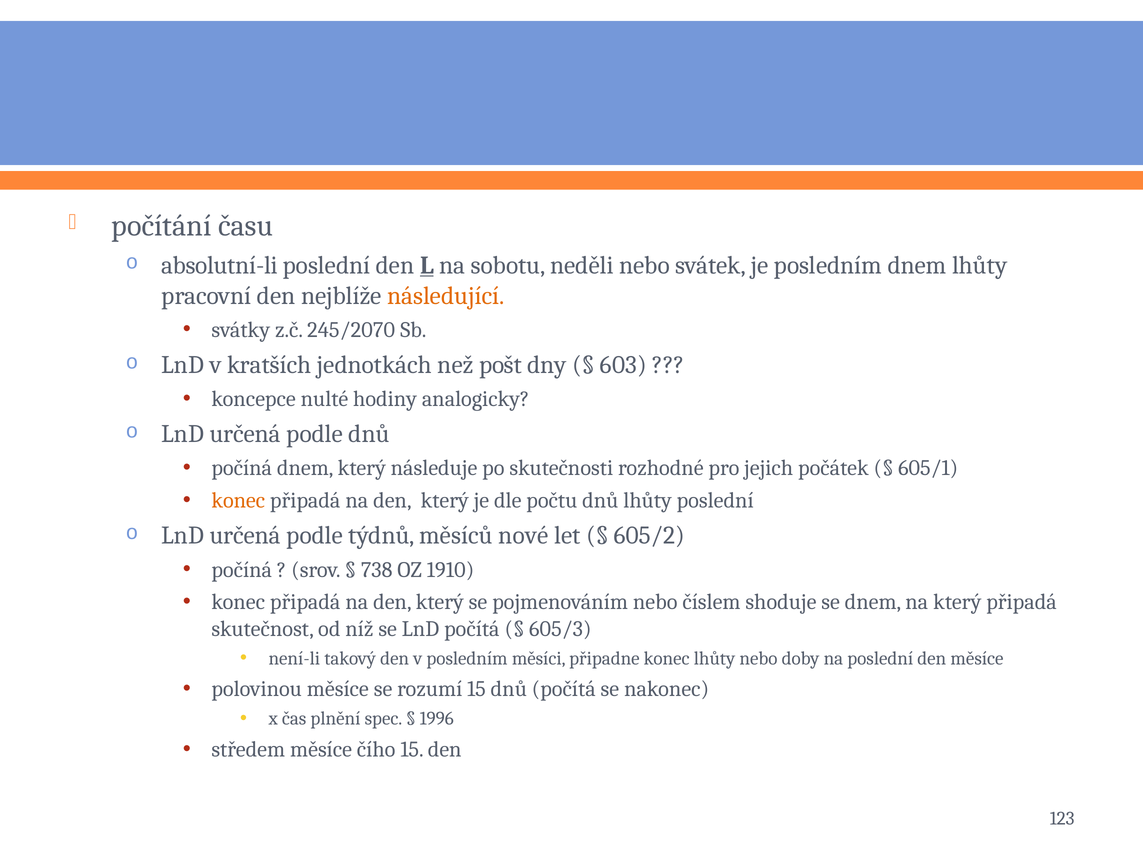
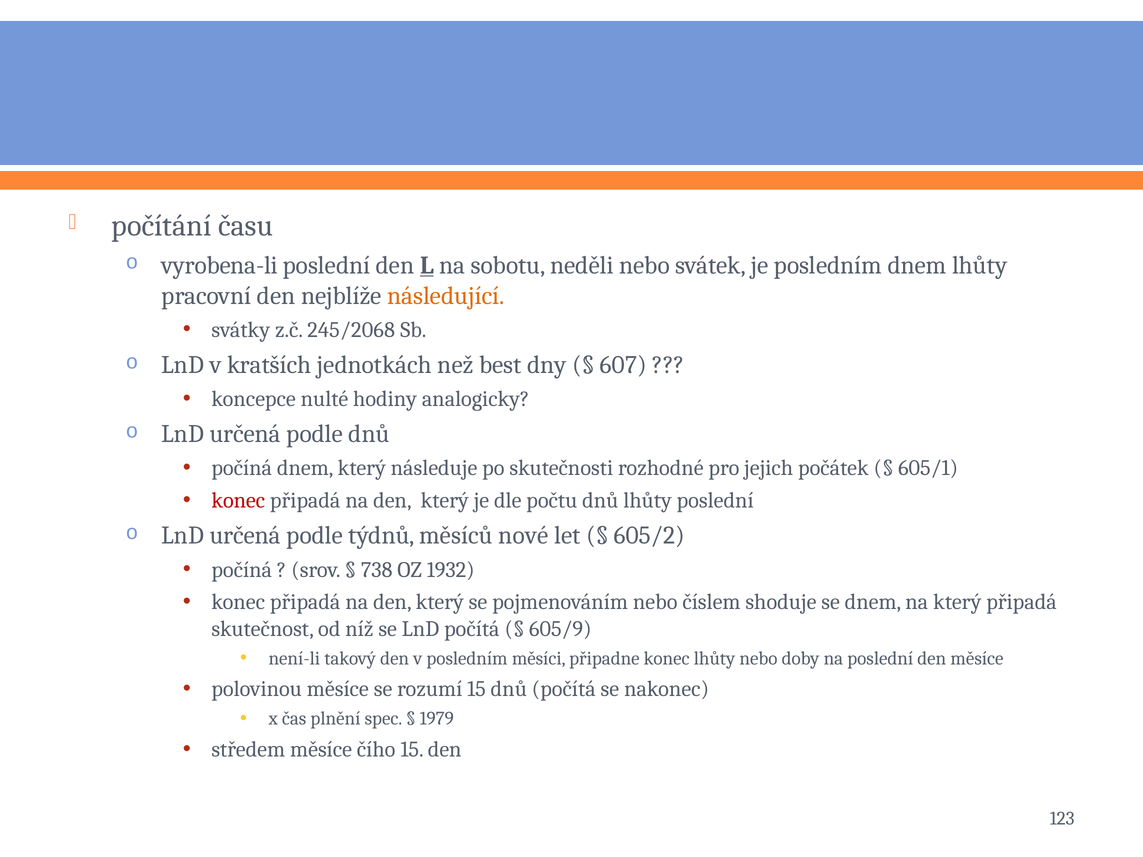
absolutní-li: absolutní-li -> vyrobena-li
245/2070: 245/2070 -> 245/2068
pošt: pošt -> best
603: 603 -> 607
konec at (238, 501) colour: orange -> red
1910: 1910 -> 1932
605/3: 605/3 -> 605/9
1996: 1996 -> 1979
